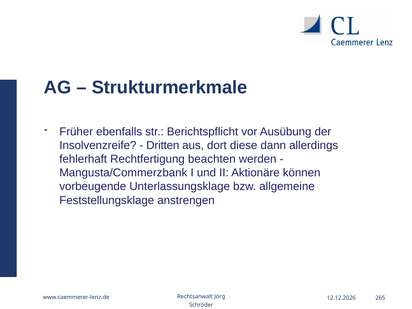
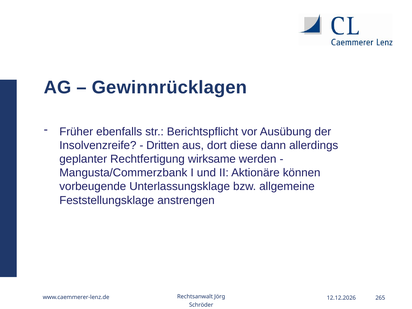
Strukturmerkmale: Strukturmerkmale -> Gewinnrücklagen
fehlerhaft: fehlerhaft -> geplanter
beachten: beachten -> wirksame
